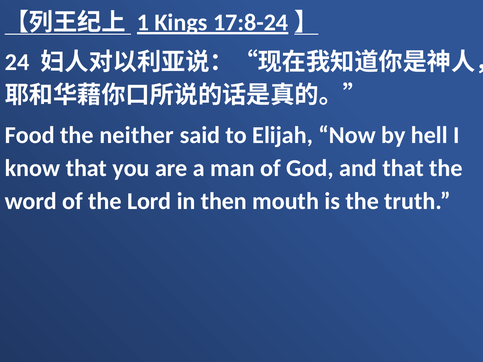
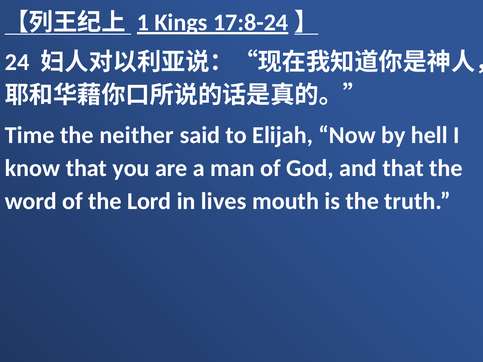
Food: Food -> Time
then: then -> lives
